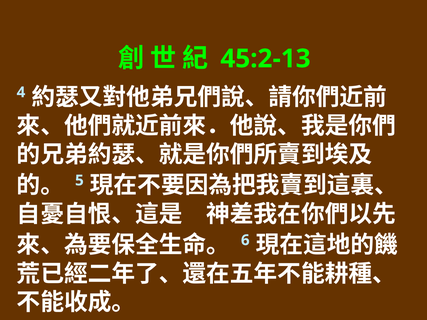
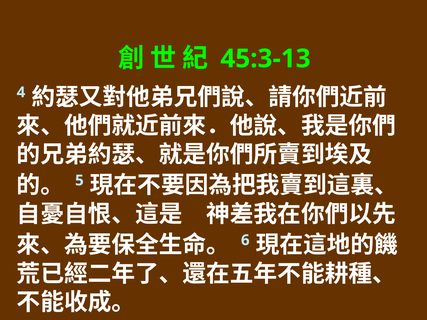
45:2-13: 45:2-13 -> 45:3-13
